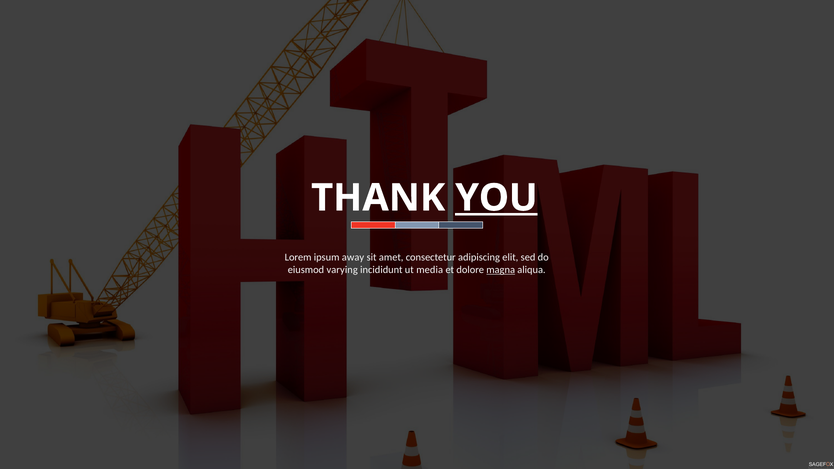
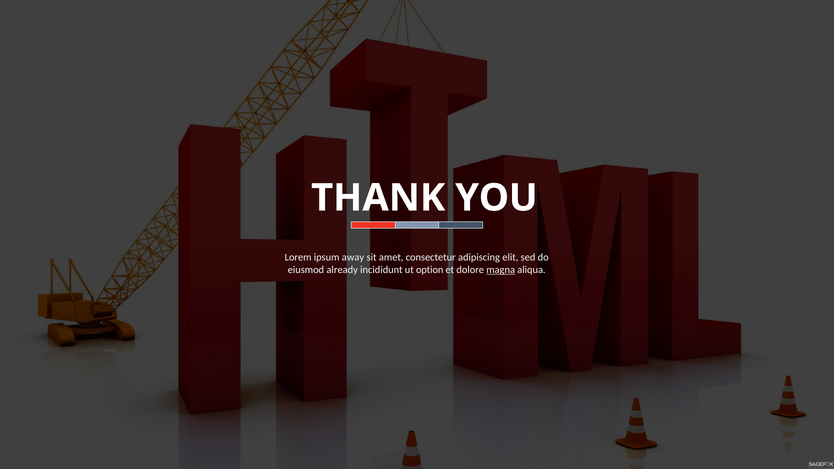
YOU underline: present -> none
varying: varying -> already
media: media -> option
